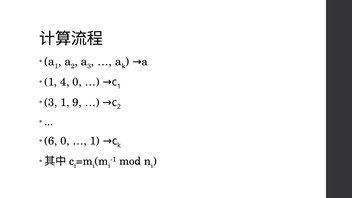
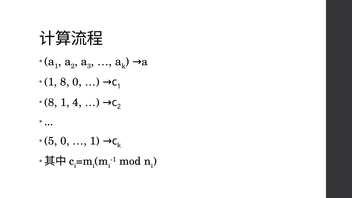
1 4: 4 -> 8
3 at (51, 102): 3 -> 8
9: 9 -> 4
6: 6 -> 5
